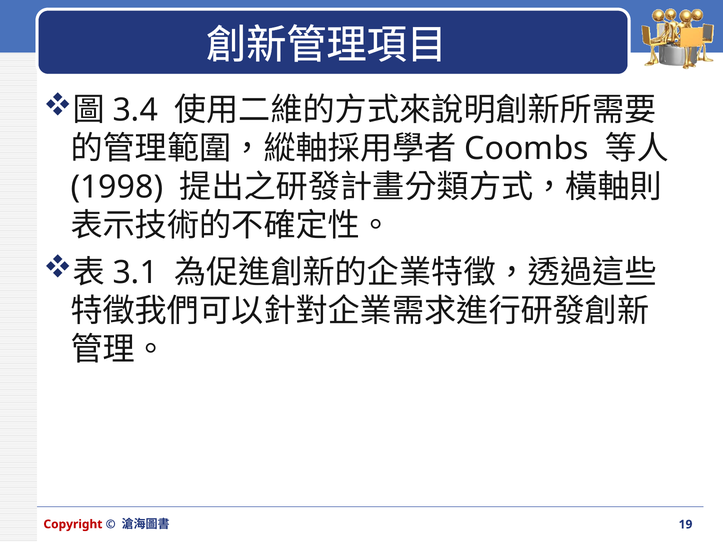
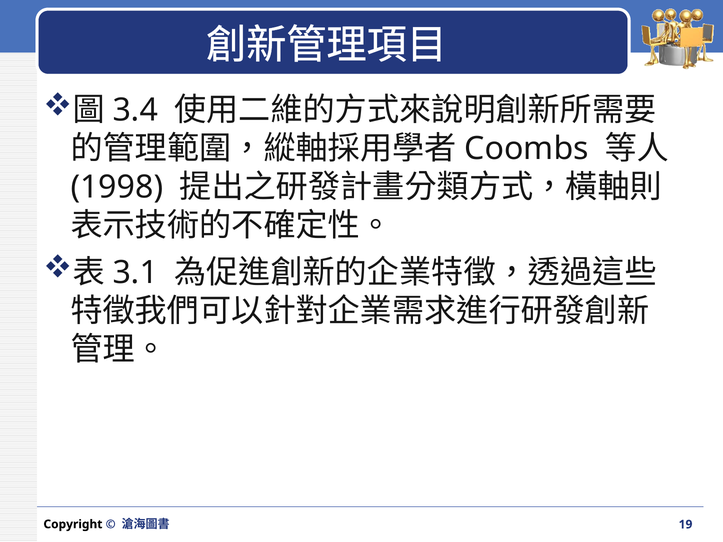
Copyright colour: red -> black
